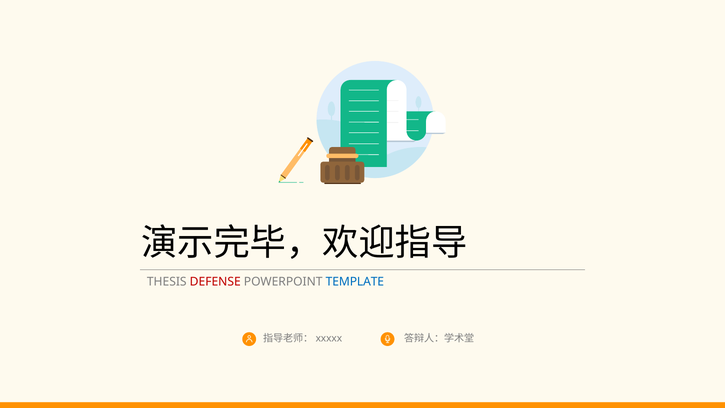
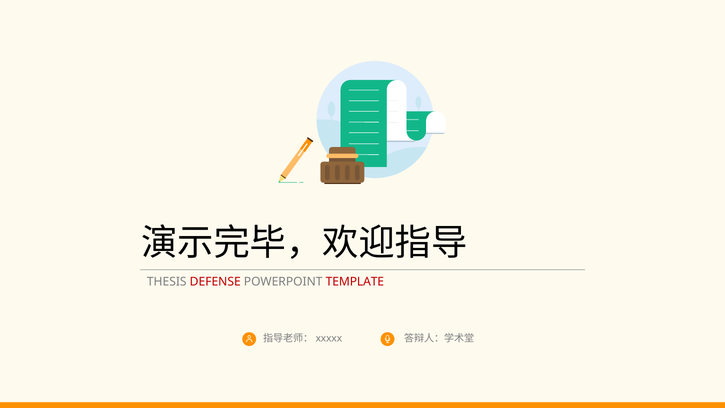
TEMPLATE colour: blue -> red
